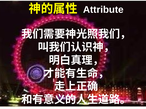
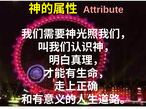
Attribute colour: white -> pink
